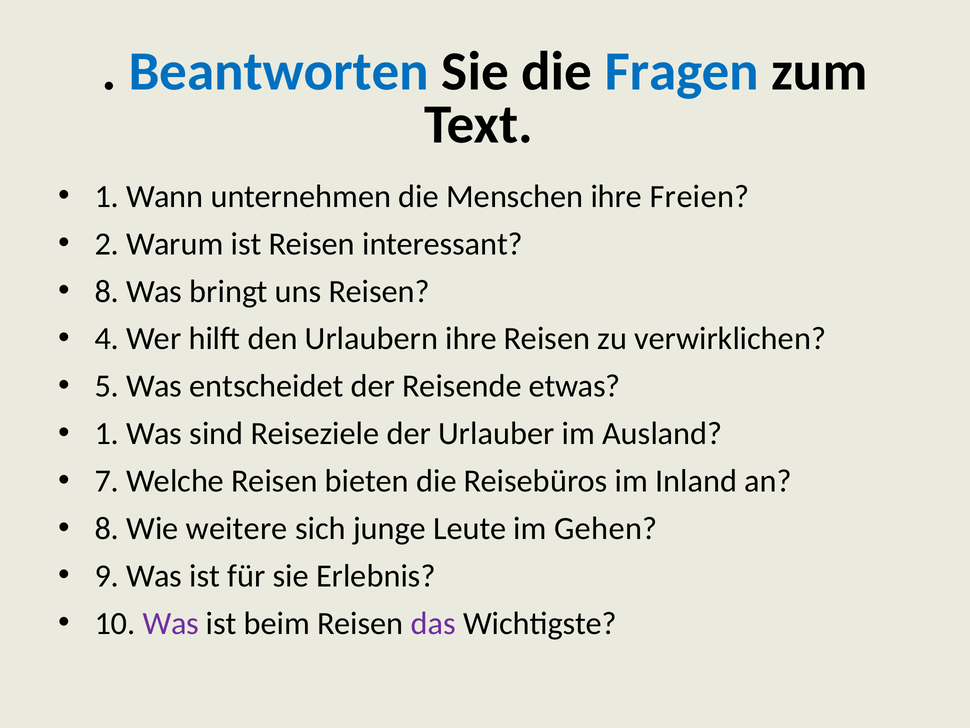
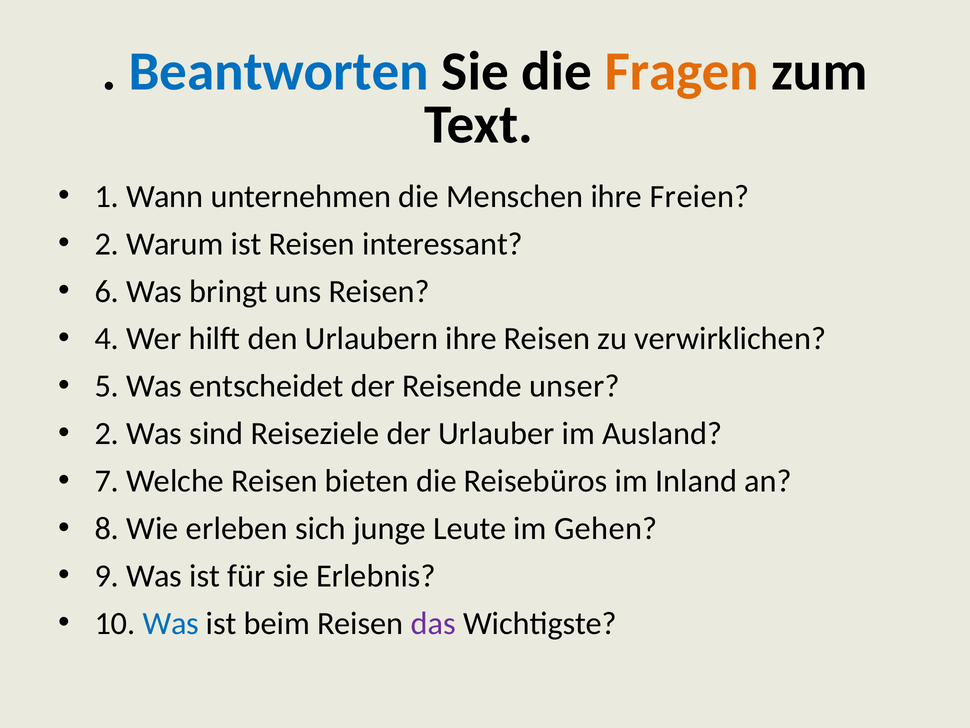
Fragen colour: blue -> orange
8 at (107, 291): 8 -> 6
etwas: etwas -> unser
1 at (107, 433): 1 -> 2
weitere: weitere -> erleben
Was at (171, 623) colour: purple -> blue
